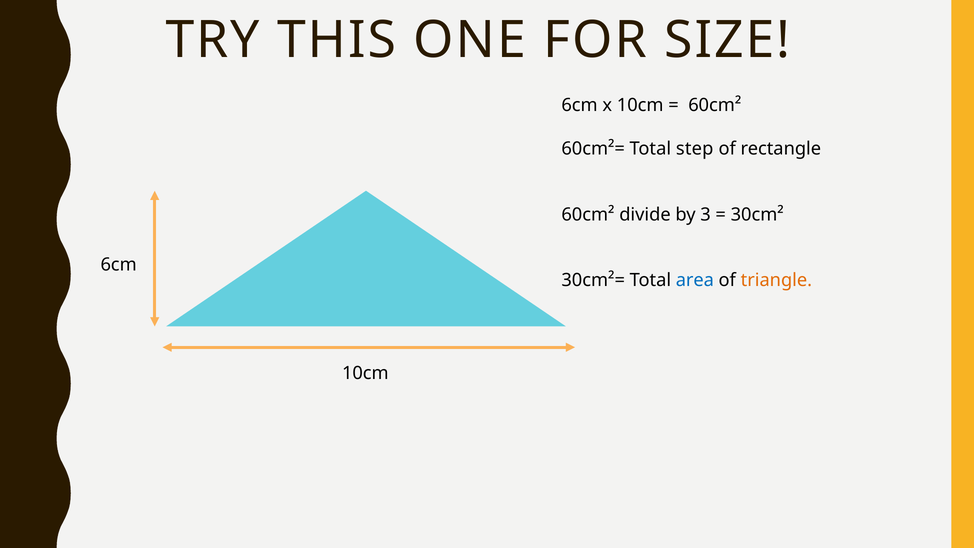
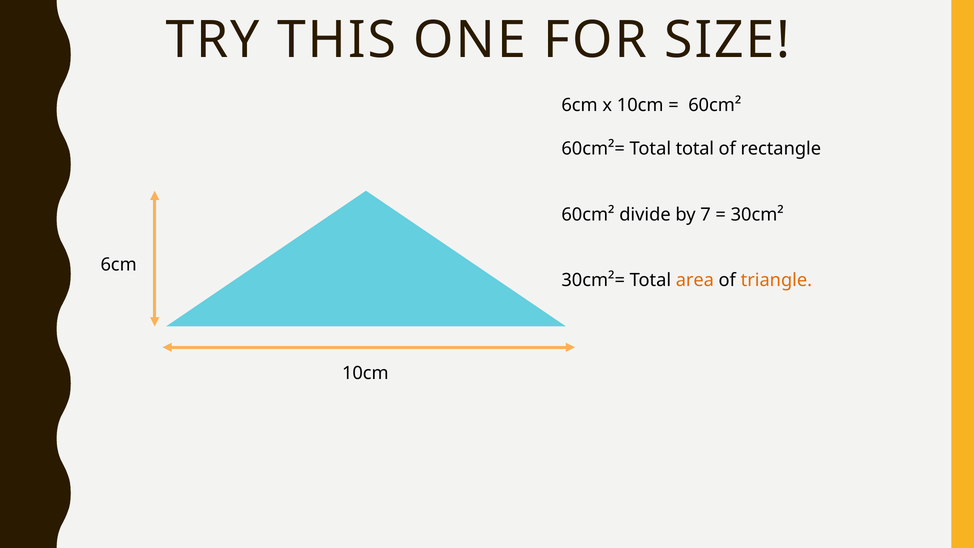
Total step: step -> total
3: 3 -> 7
area colour: blue -> orange
